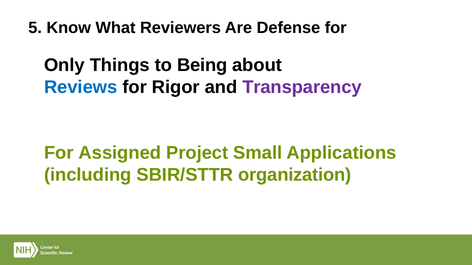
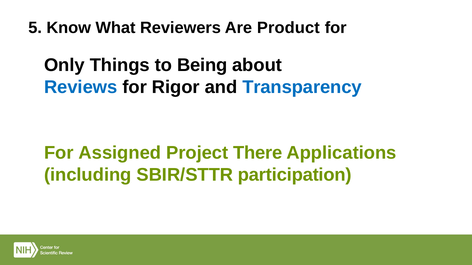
Defense: Defense -> Product
Transparency colour: purple -> blue
Small: Small -> There
organization: organization -> participation
